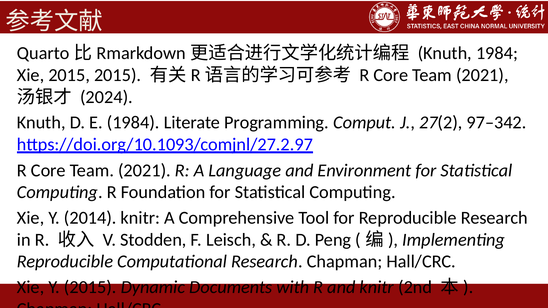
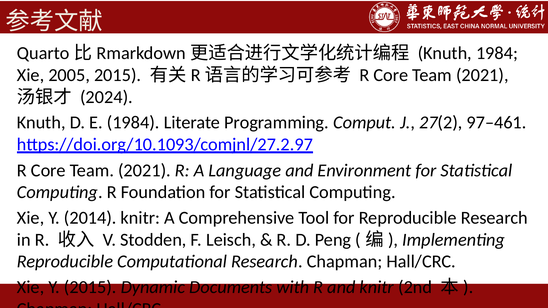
Xie 2015: 2015 -> 2005
97–342: 97–342 -> 97–461
